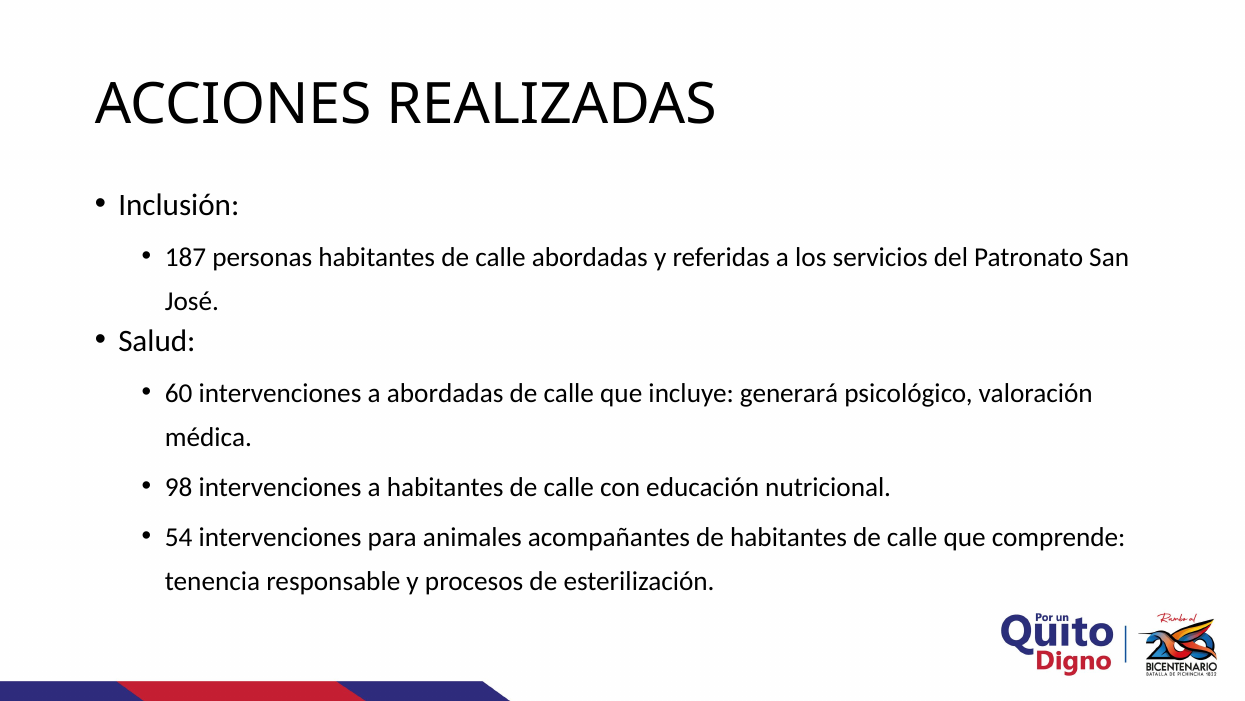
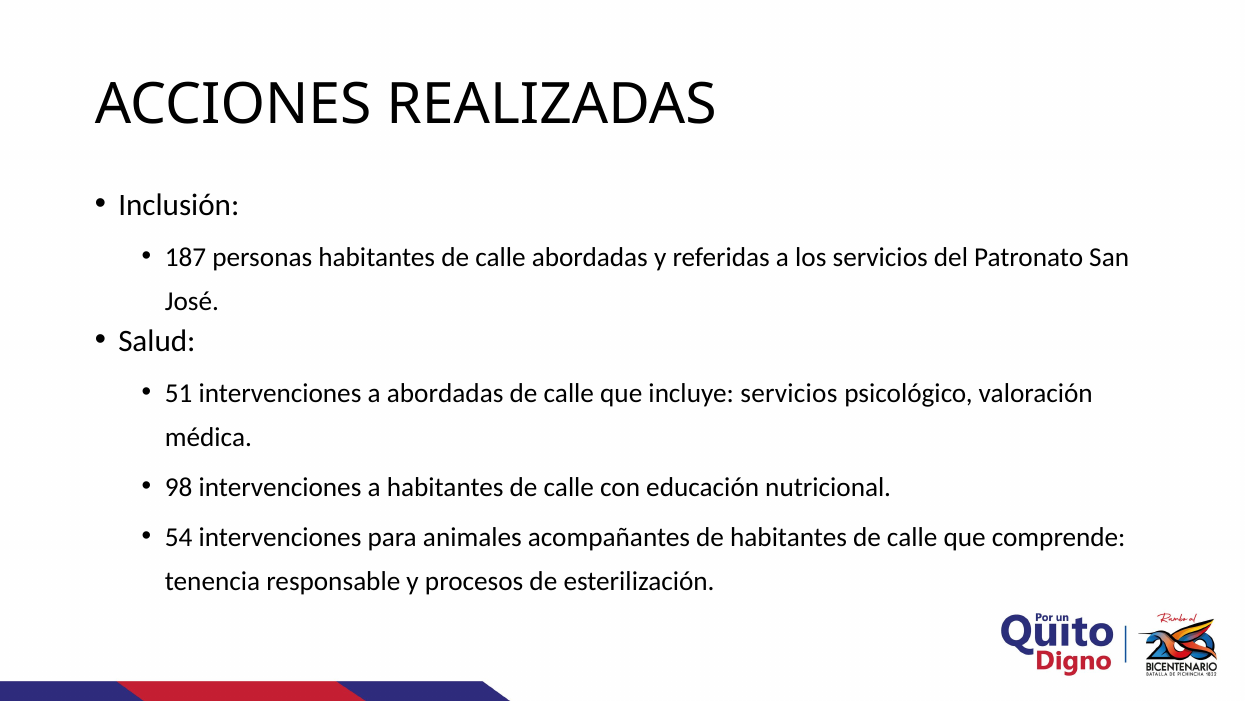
60: 60 -> 51
incluye generará: generará -> servicios
